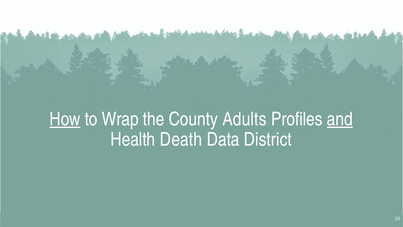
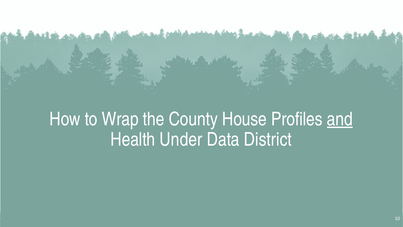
How underline: present -> none
Adults: Adults -> House
Death: Death -> Under
